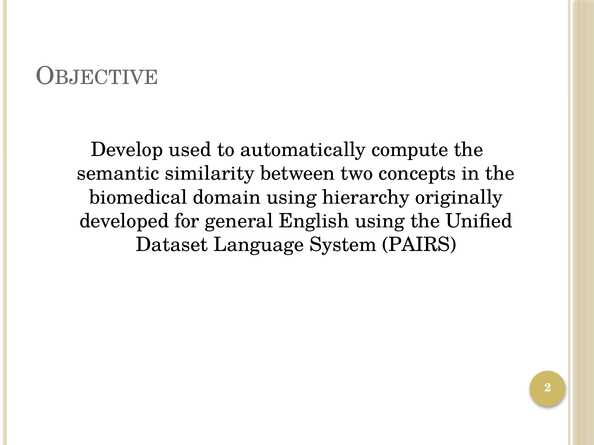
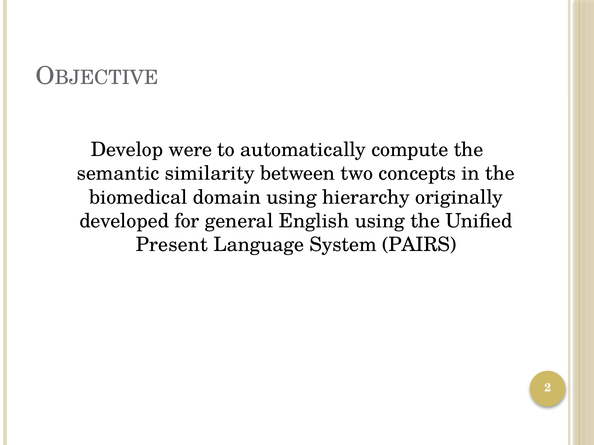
used: used -> were
Dataset: Dataset -> Present
